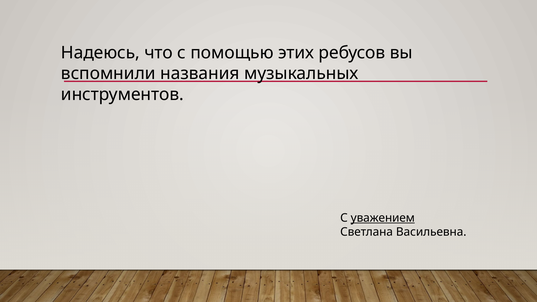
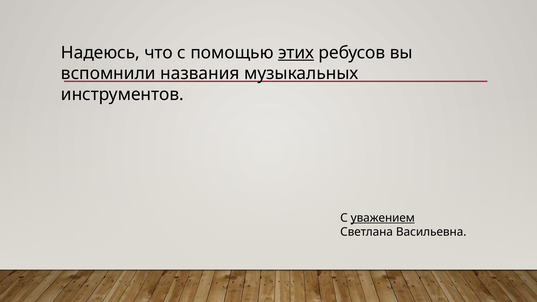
этих underline: none -> present
